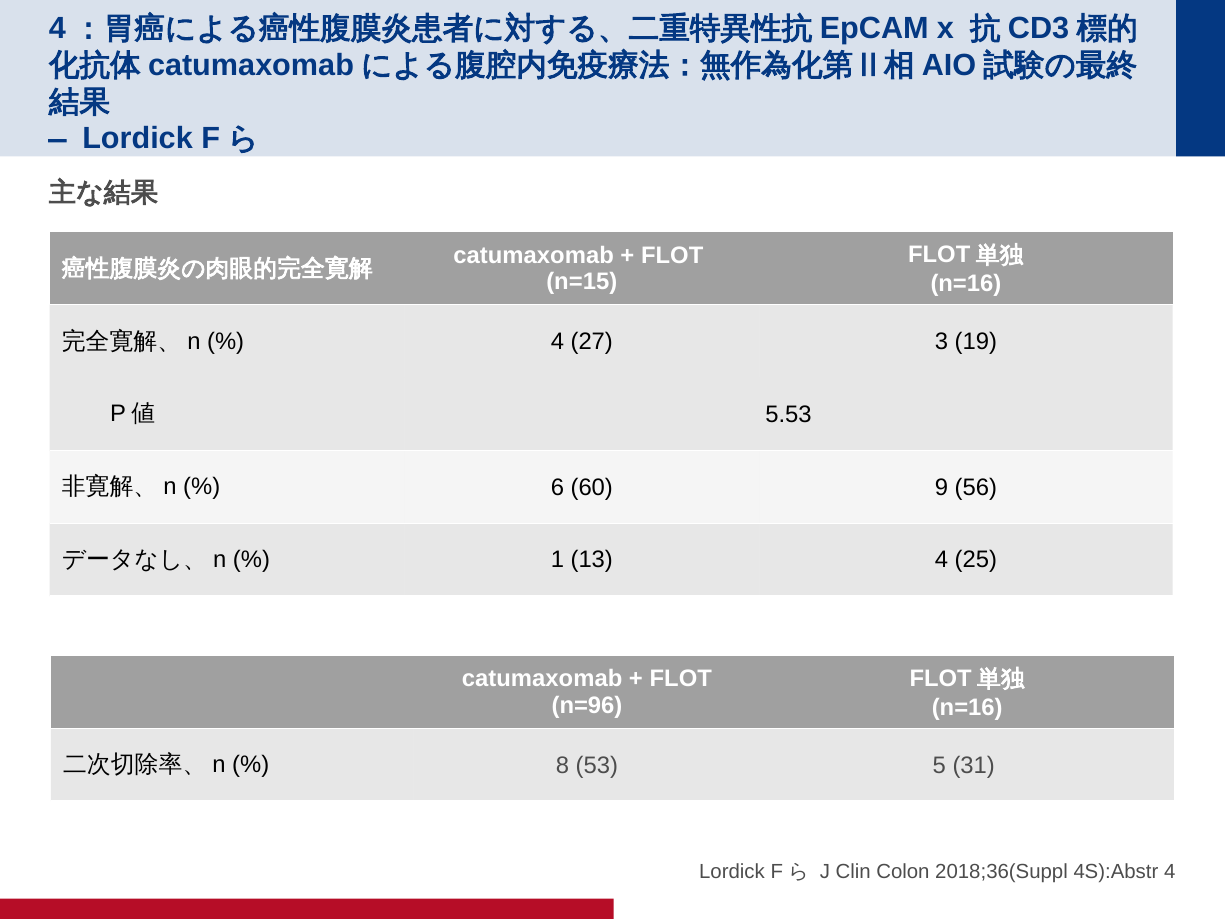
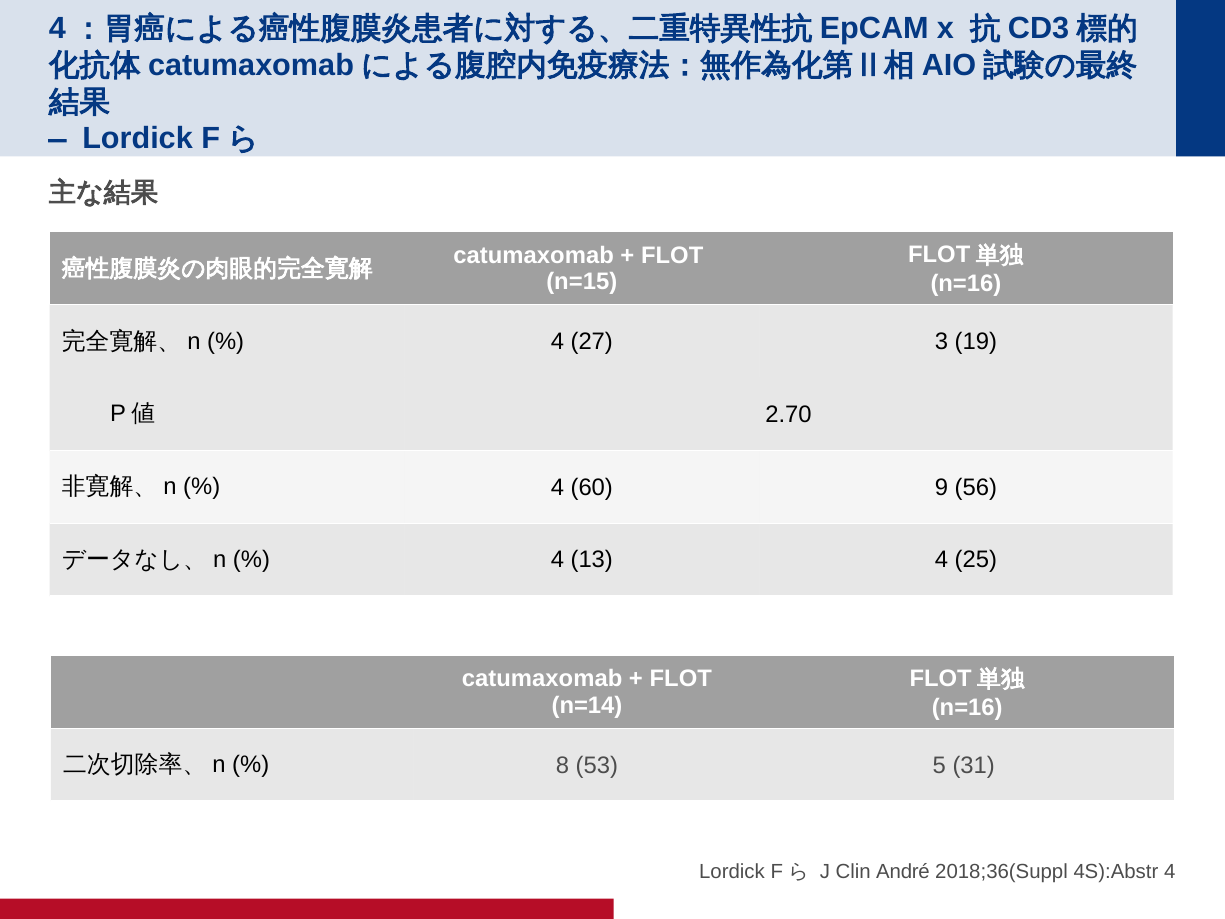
5.53: 5.53 -> 2.70
6 at (557, 487): 6 -> 4
1 at (557, 560): 1 -> 4
n=96: n=96 -> n=14
Colon: Colon -> André
